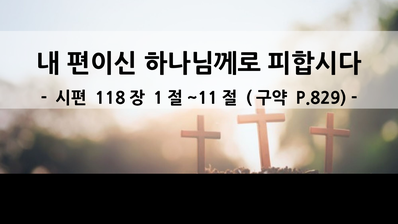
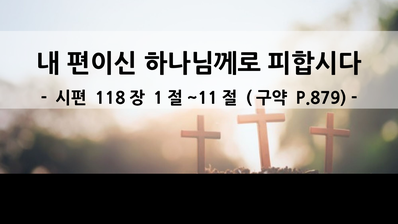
P.829: P.829 -> P.879
